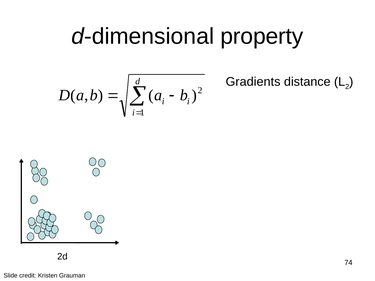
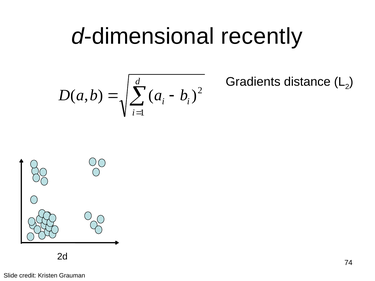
property: property -> recently
